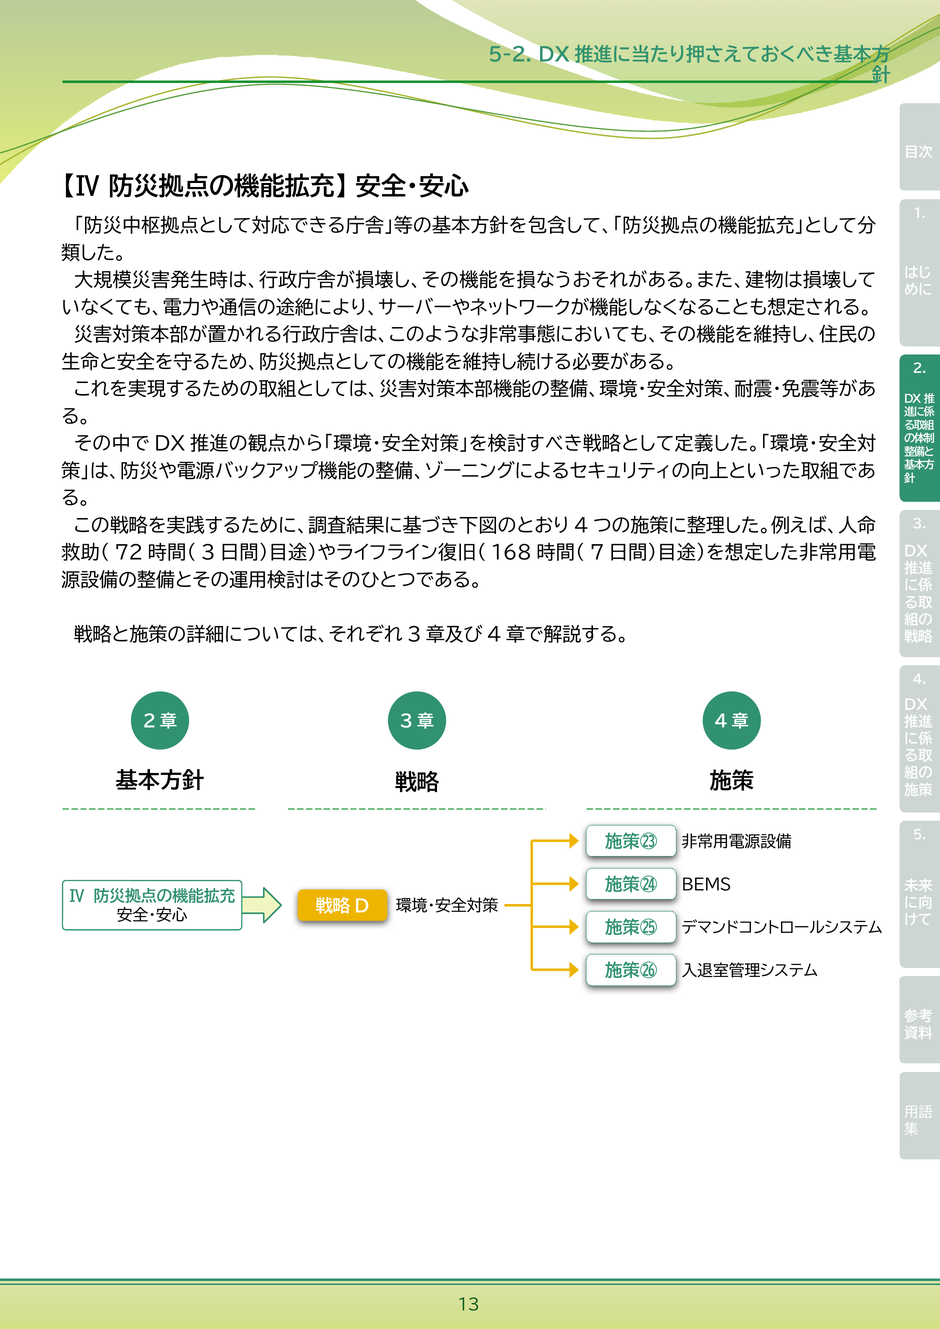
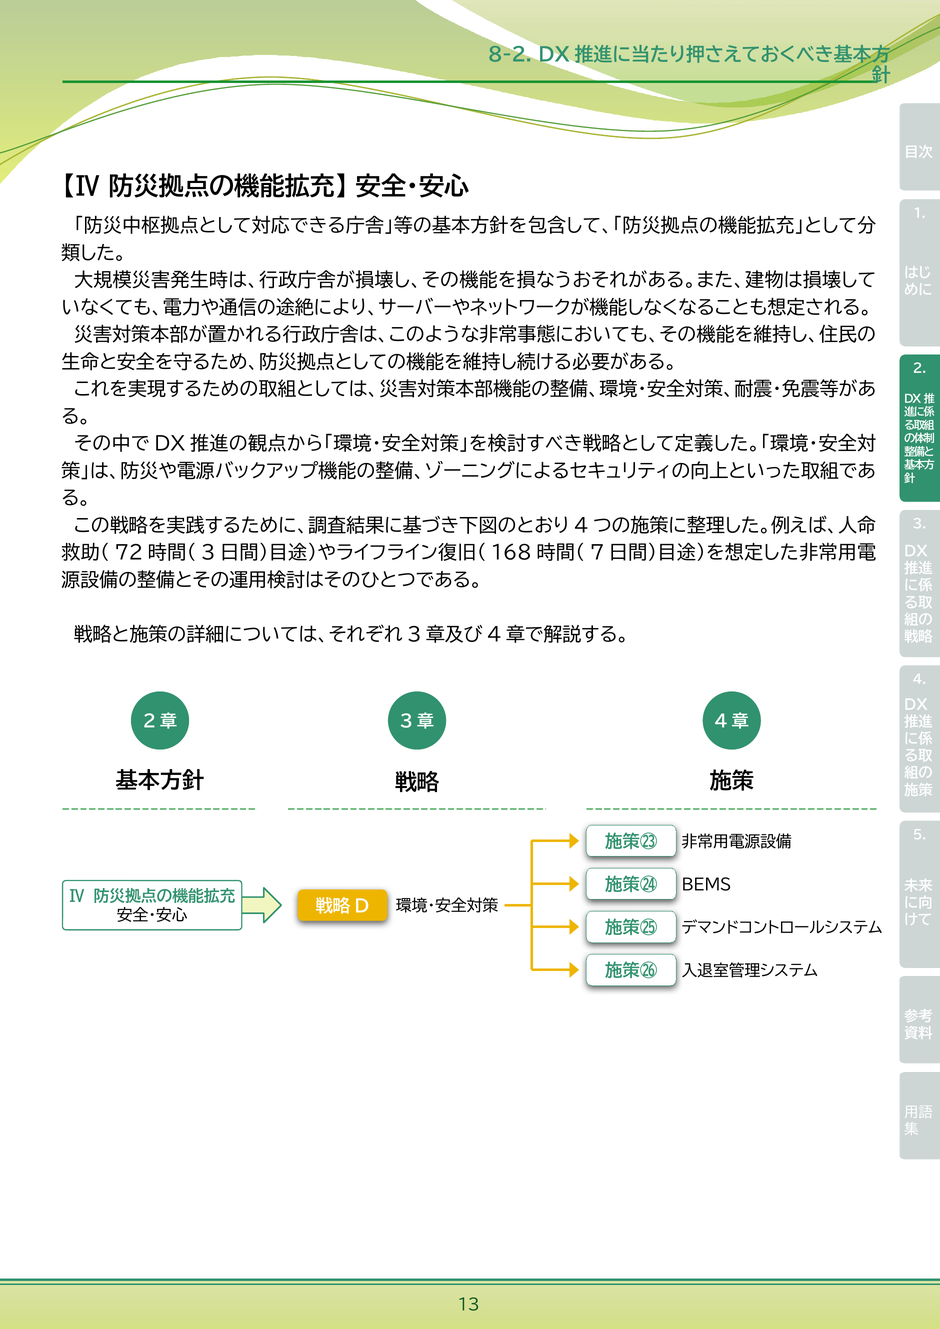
5-2: 5-2 -> 8-2
